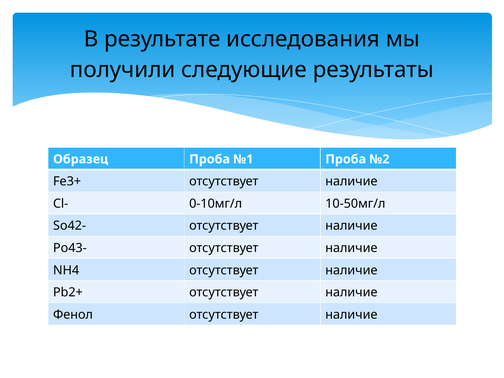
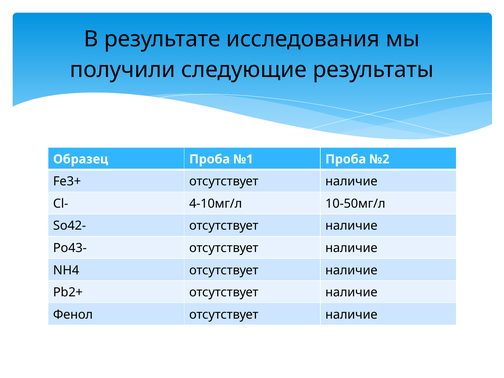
0-10мг/л: 0-10мг/л -> 4-10мг/л
